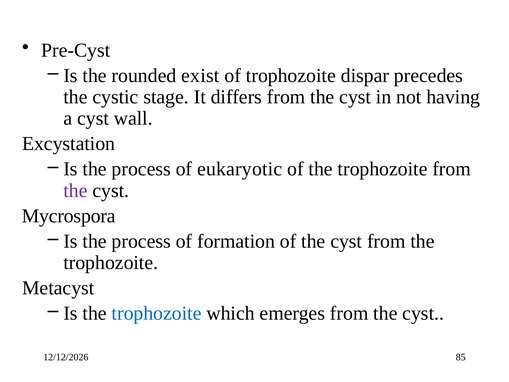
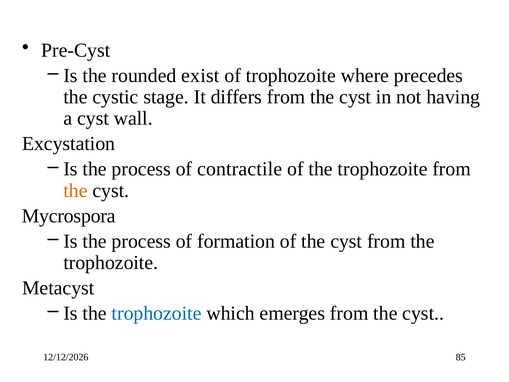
dispar: dispar -> where
eukaryotic: eukaryotic -> contractile
the at (75, 190) colour: purple -> orange
